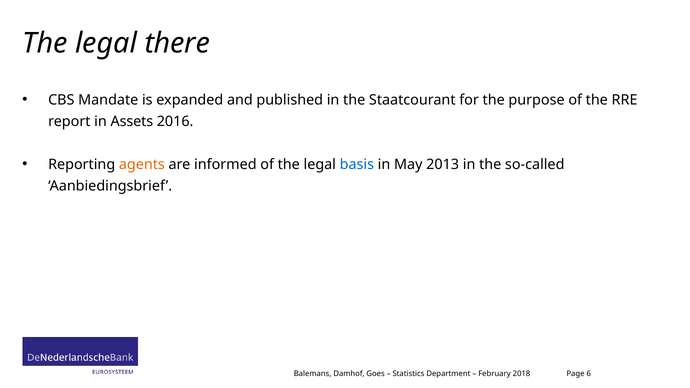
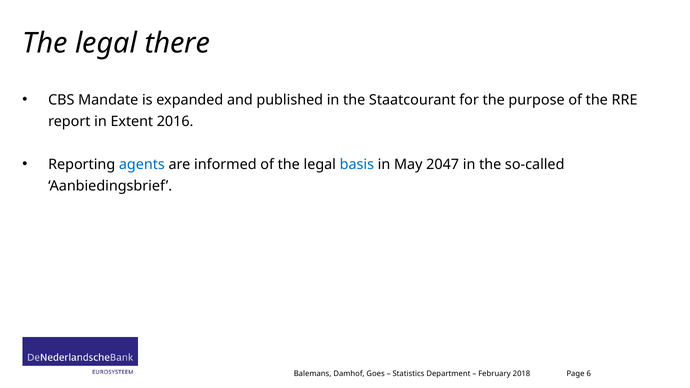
Assets: Assets -> Extent
agents colour: orange -> blue
2013: 2013 -> 2047
